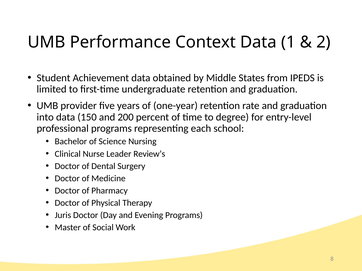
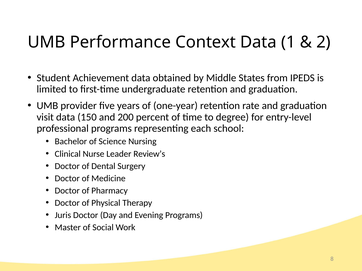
into: into -> visit
